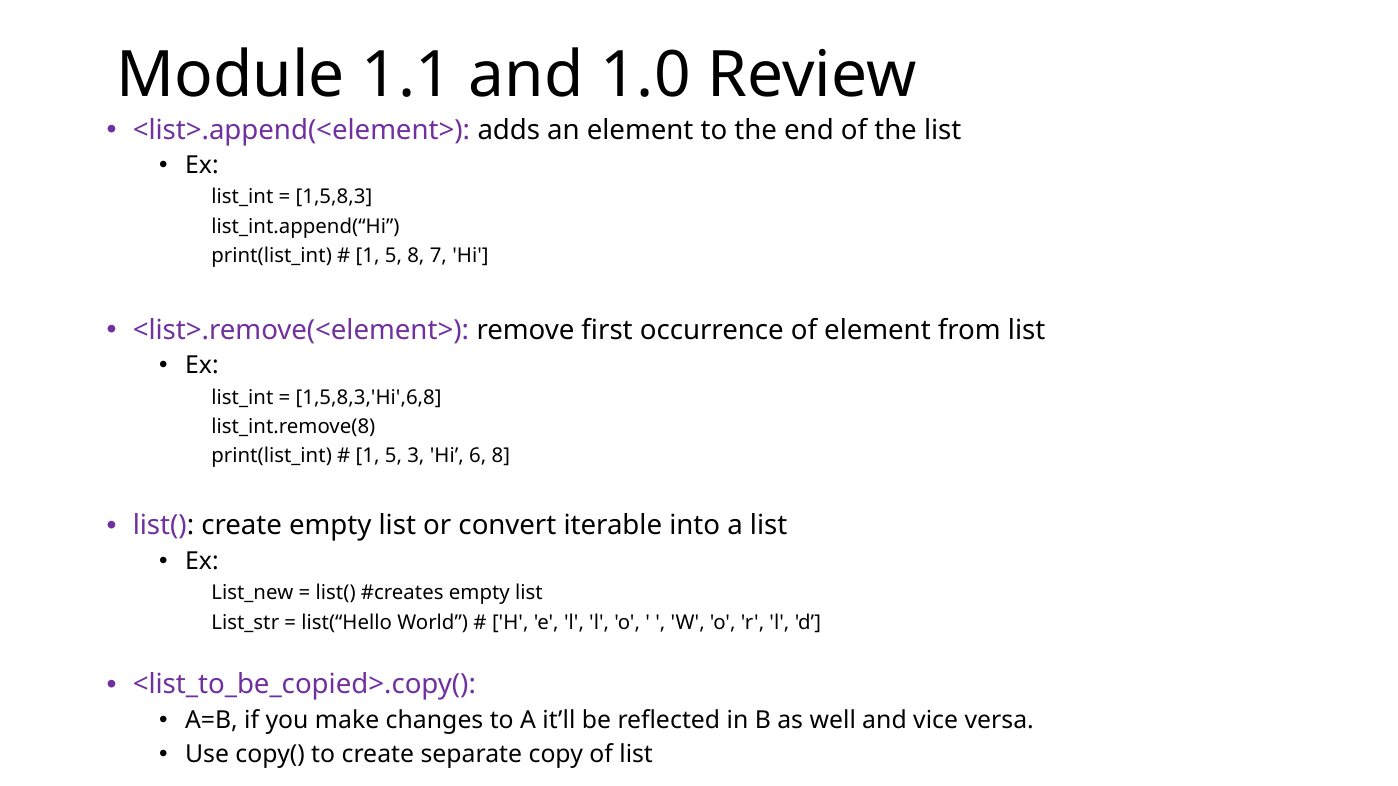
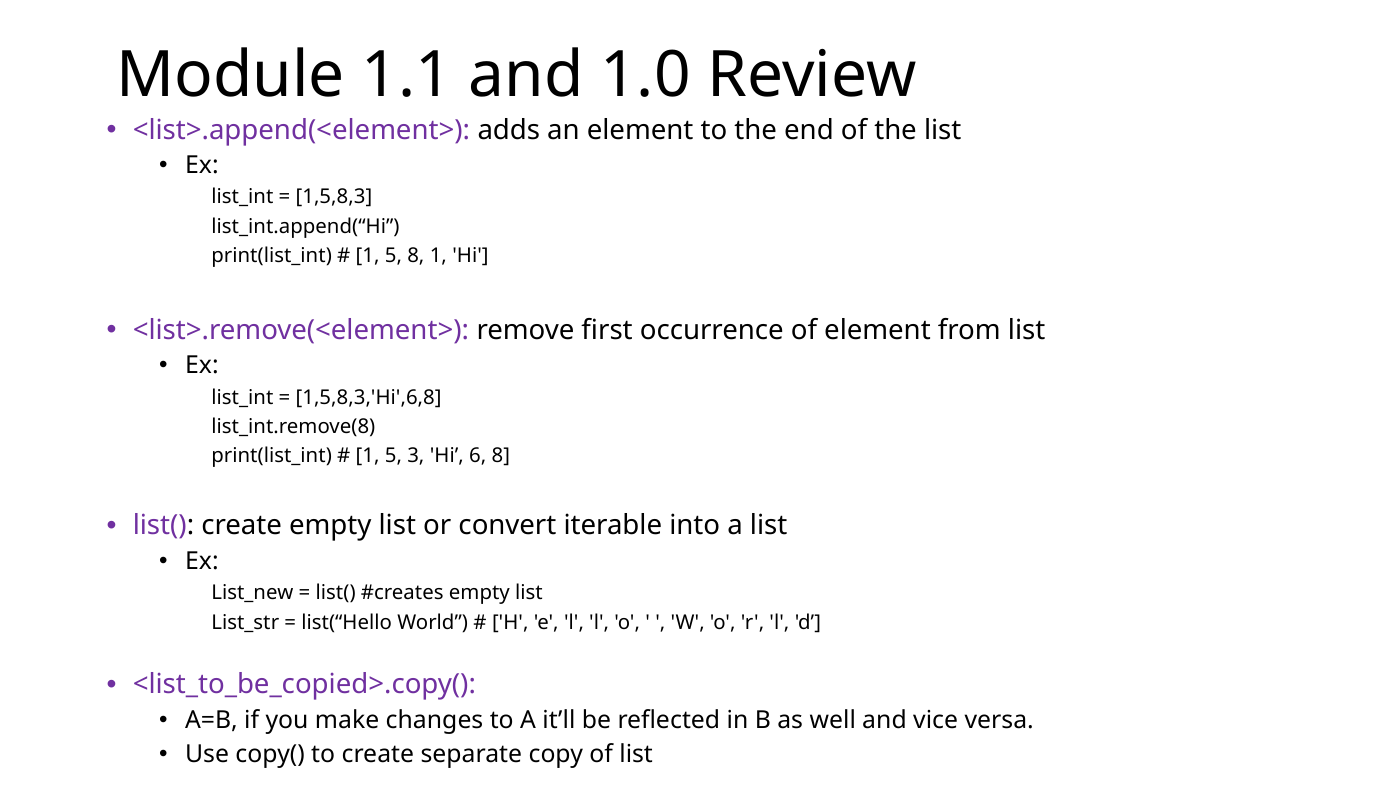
8 7: 7 -> 1
